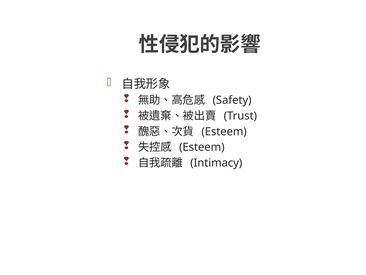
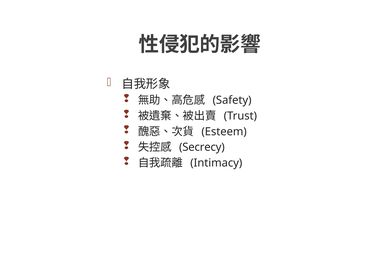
Esteem at (202, 147): Esteem -> Secrecy
